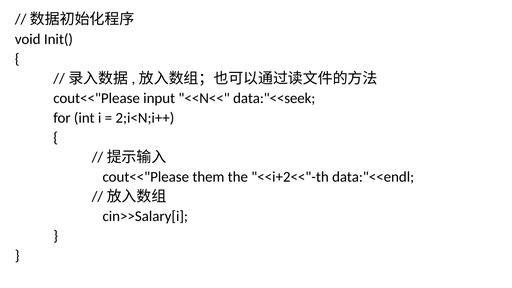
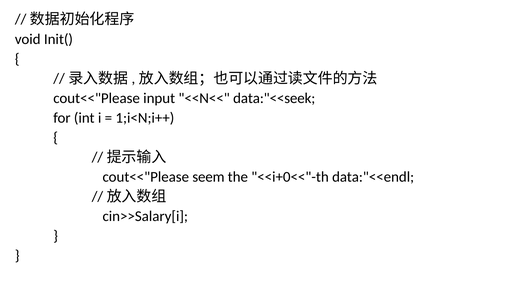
2;i<N;i++: 2;i<N;i++ -> 1;i<N;i++
them: them -> seem
<<i+2<<"-th: <<i+2<<"-th -> <<i+0<<"-th
